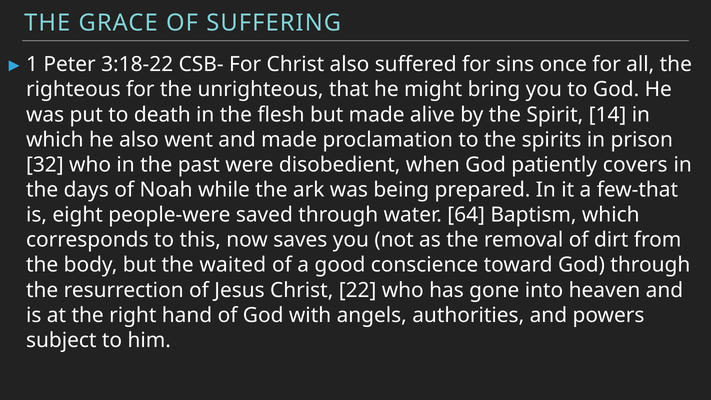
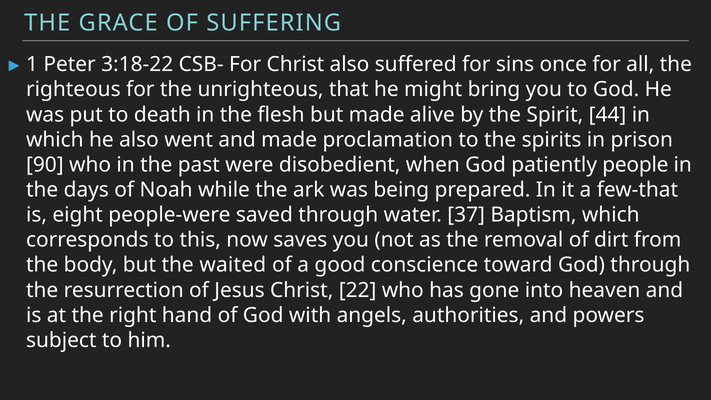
14: 14 -> 44
32: 32 -> 90
covers: covers -> people
64: 64 -> 37
